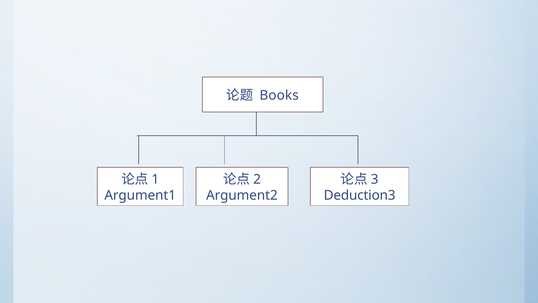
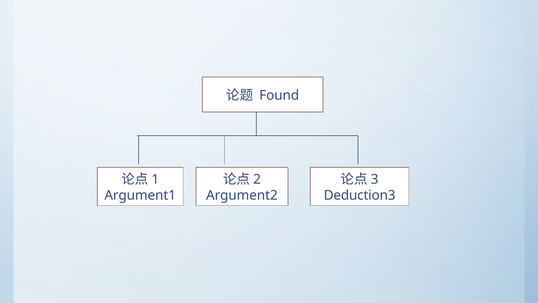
Books: Books -> Found
